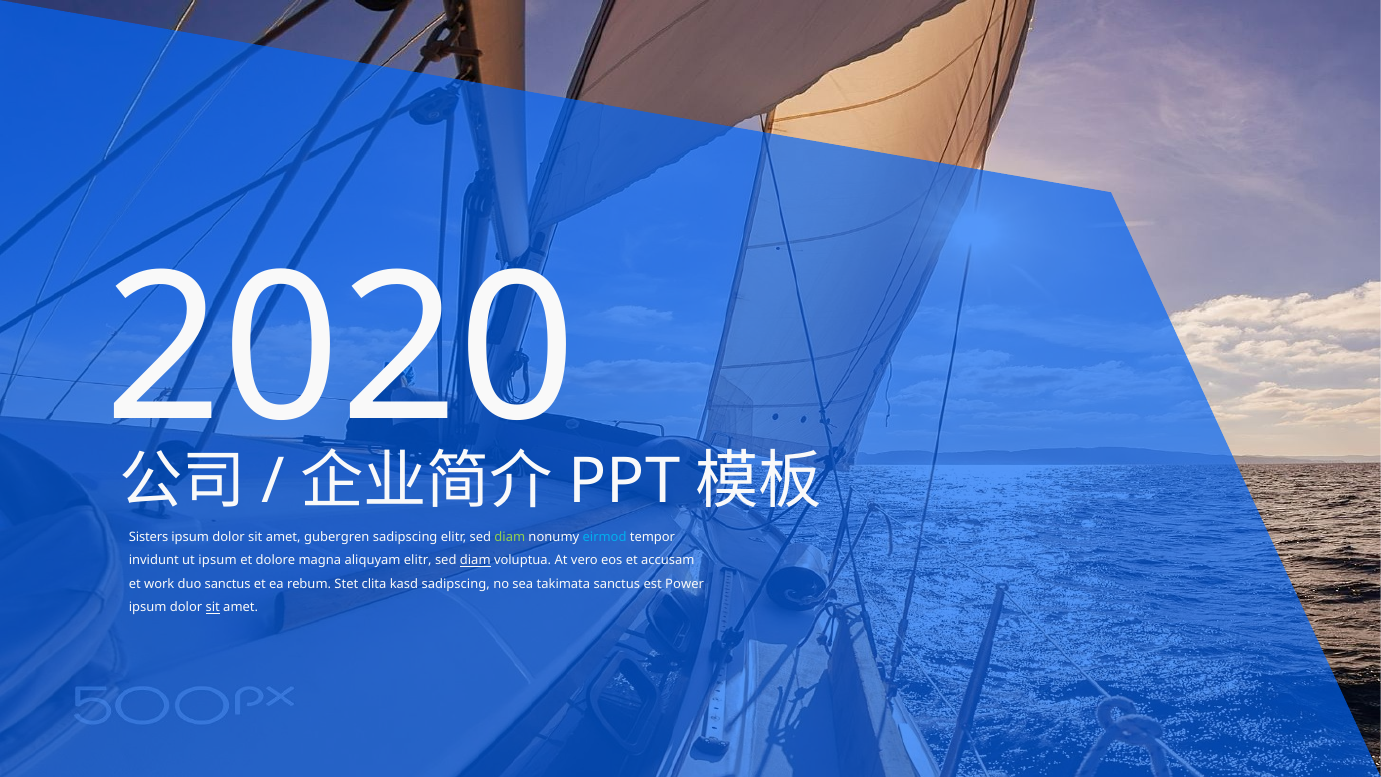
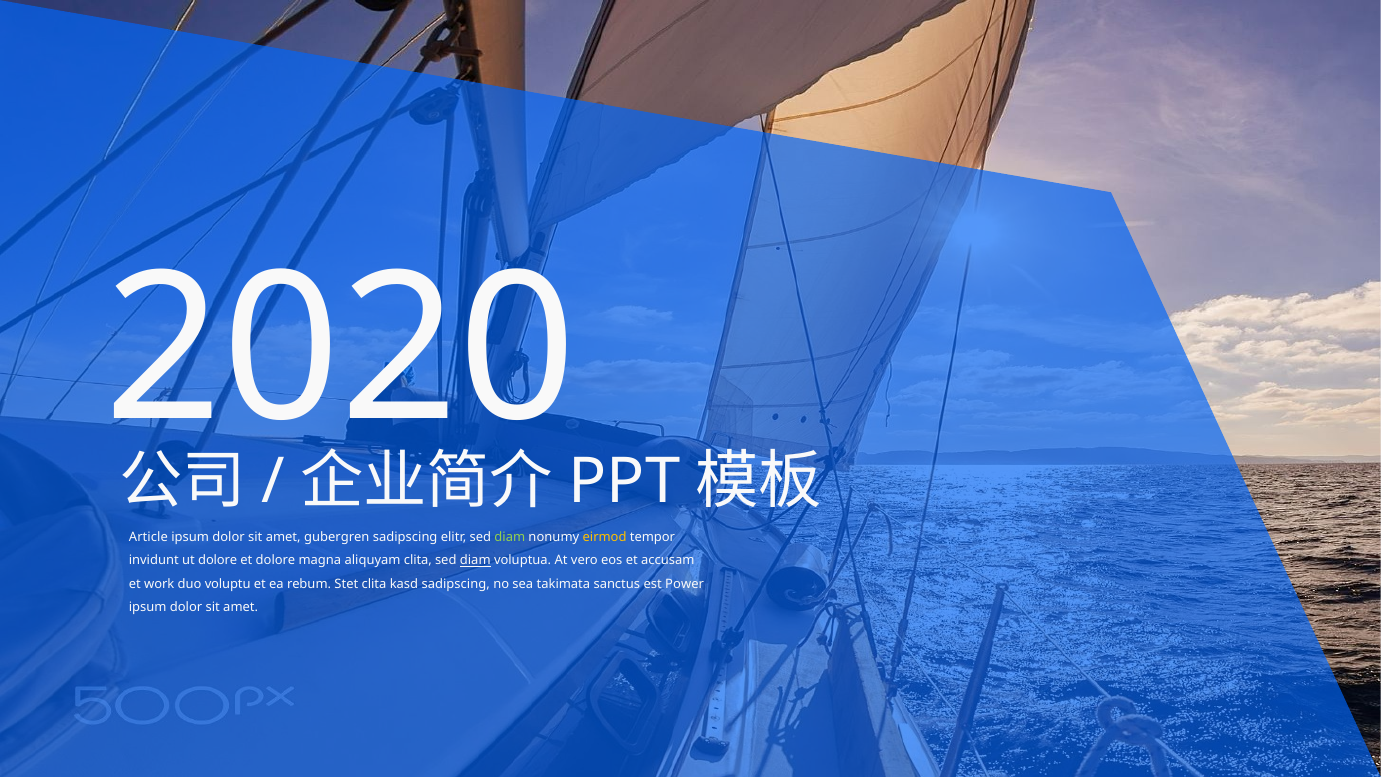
Sisters: Sisters -> Article
eirmod colour: light blue -> yellow
ut ipsum: ipsum -> dolore
aliquyam elitr: elitr -> clita
duo sanctus: sanctus -> voluptu
sit at (213, 607) underline: present -> none
